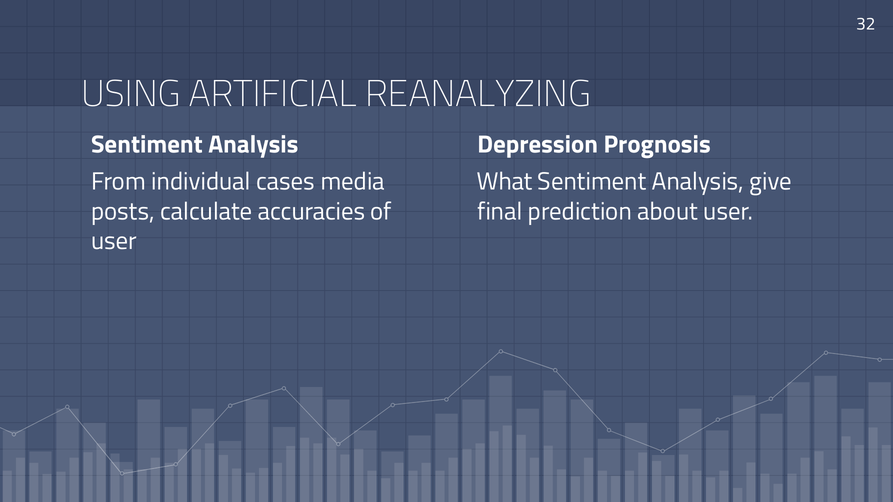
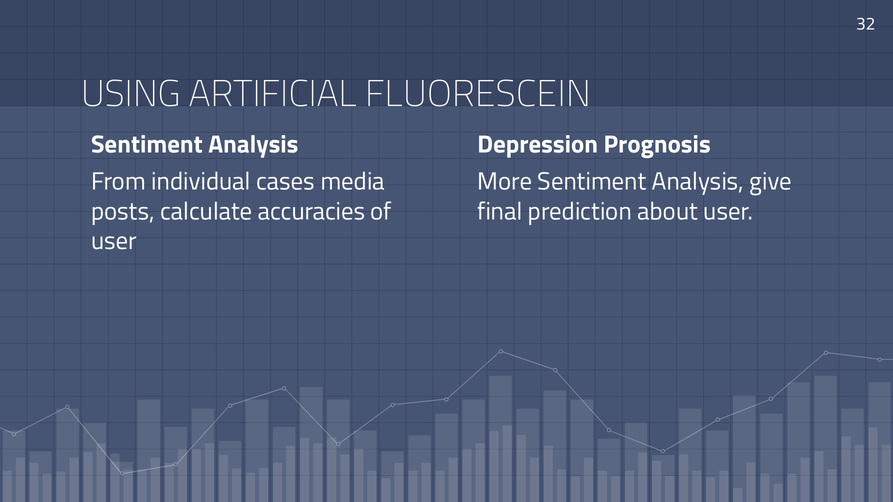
REANALYZING: REANALYZING -> FLUORESCEIN
What: What -> More
